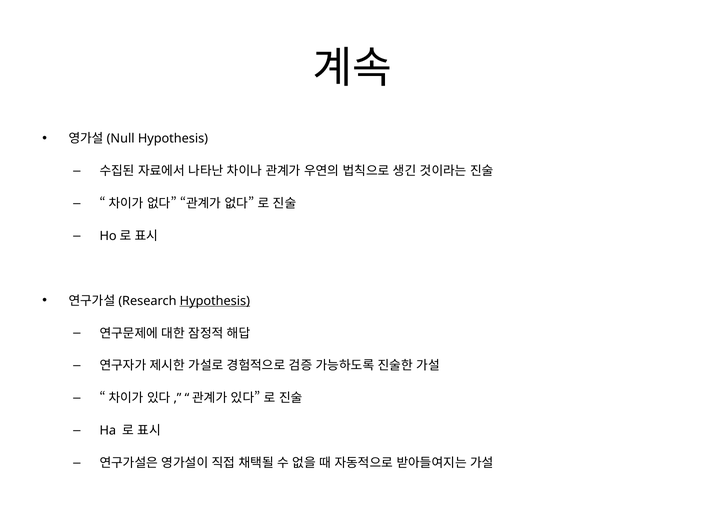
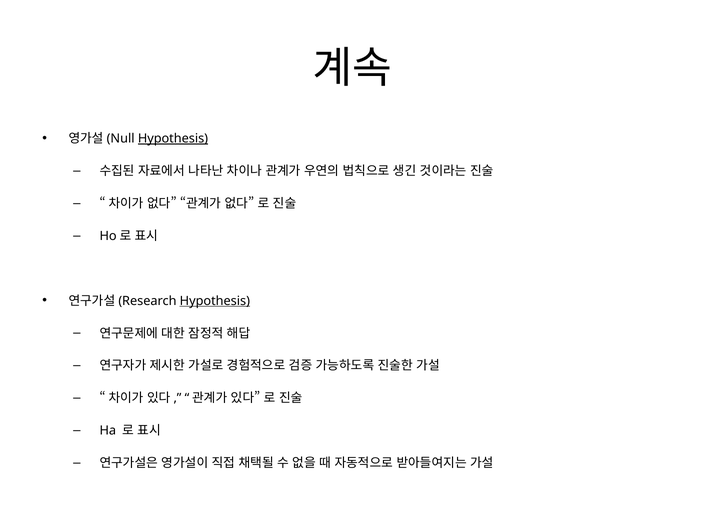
Hypothesis at (173, 138) underline: none -> present
